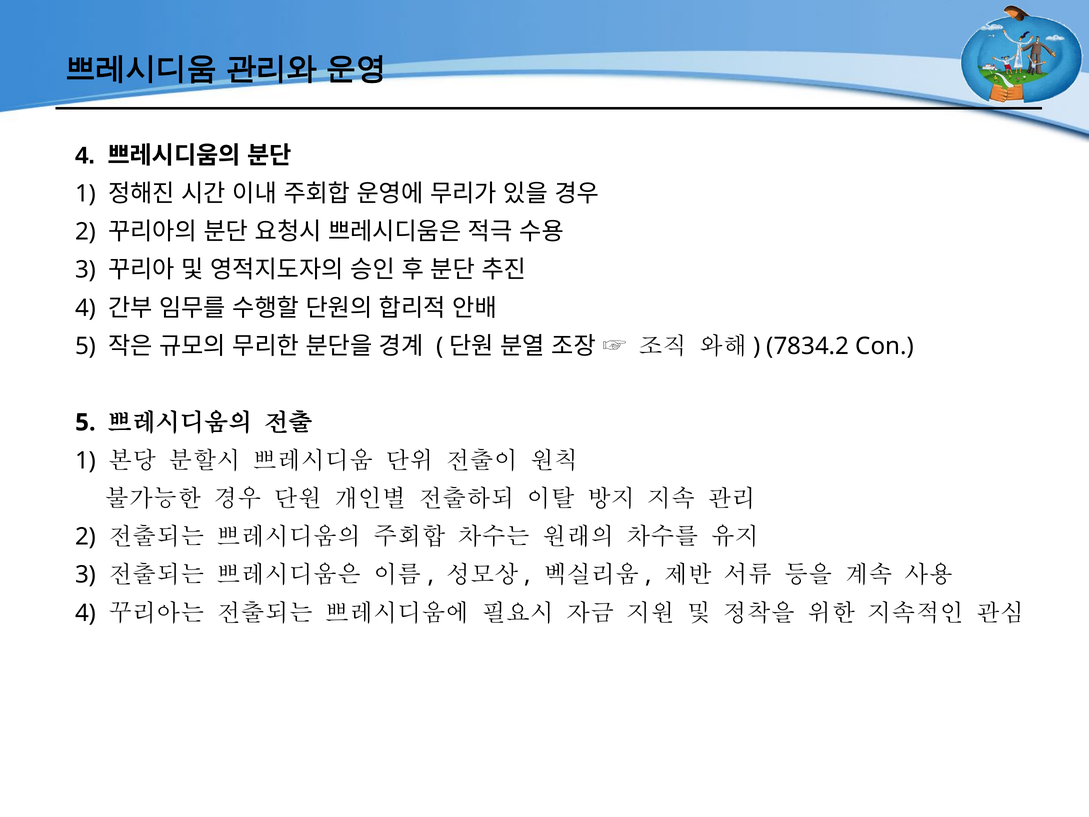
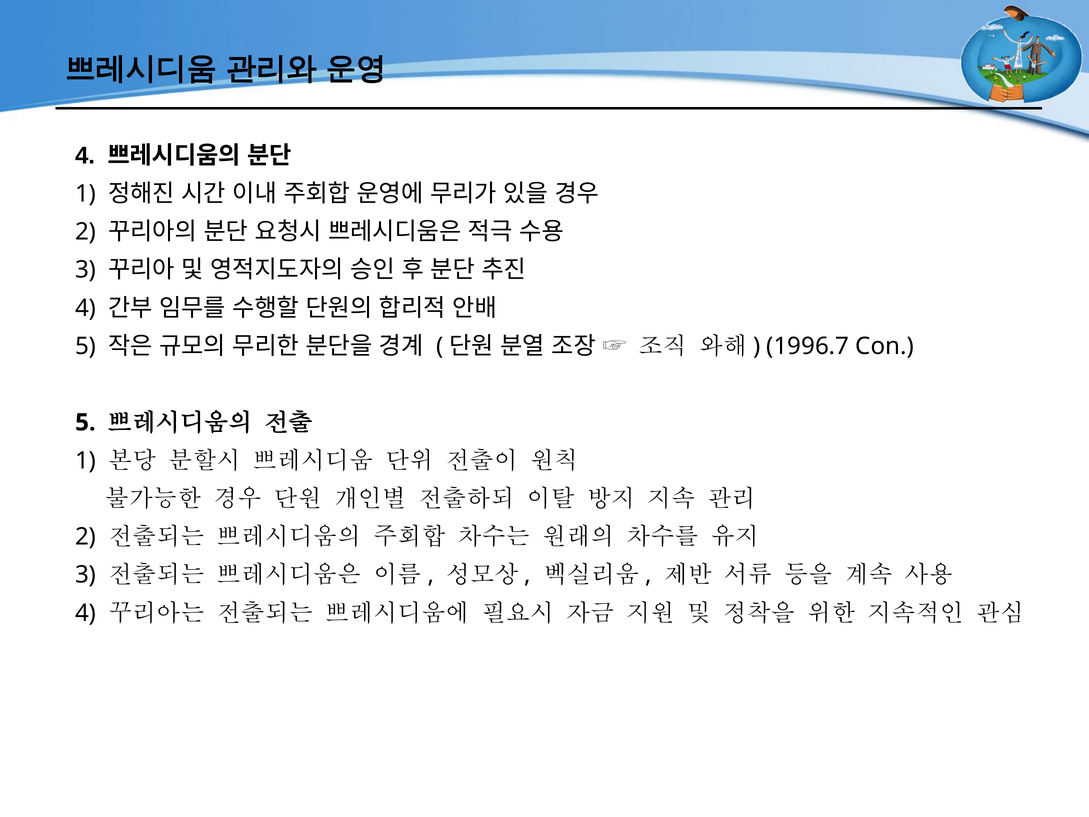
7834.2: 7834.2 -> 1996.7
